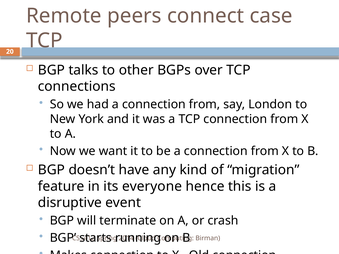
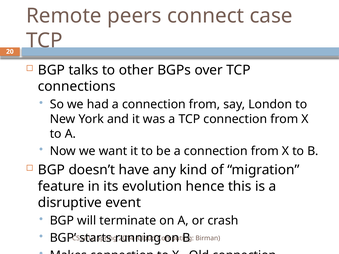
everyone: everyone -> evolution
